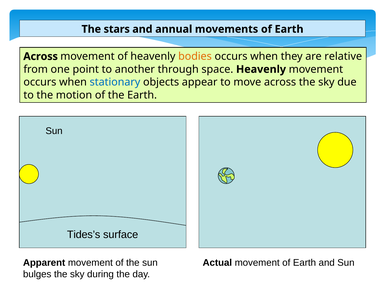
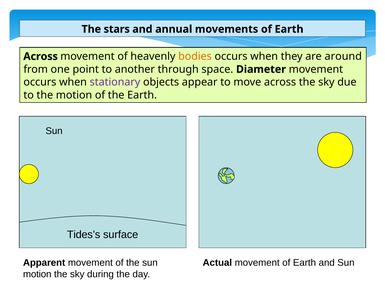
relative: relative -> around
space Heavenly: Heavenly -> Diameter
stationary colour: blue -> purple
bulges at (37, 274): bulges -> motion
